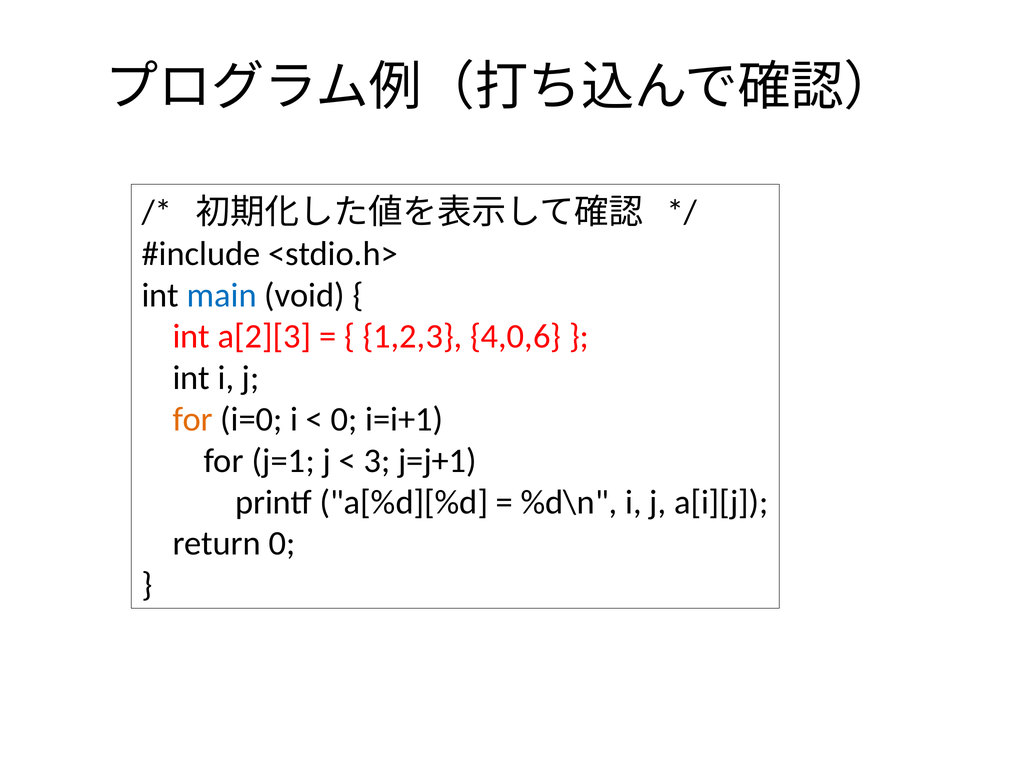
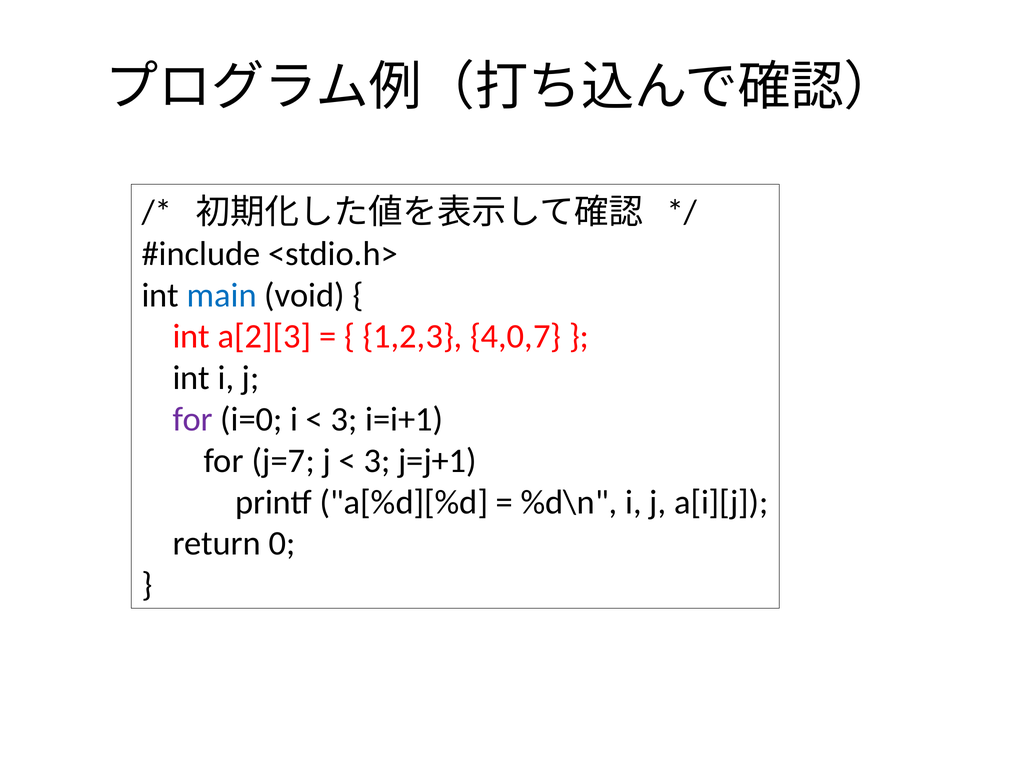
4,0,6: 4,0,6 -> 4,0,7
for at (193, 419) colour: orange -> purple
0 at (344, 419): 0 -> 3
j=1: j=1 -> j=7
